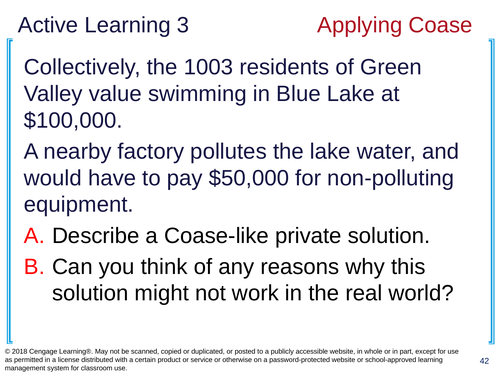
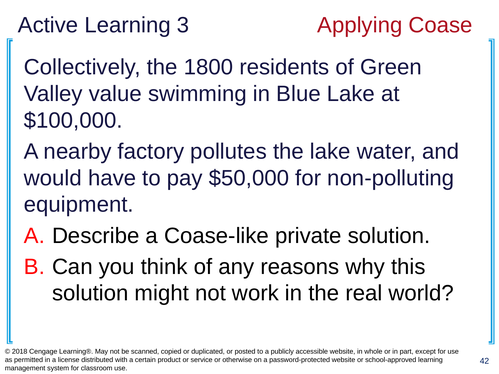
1003: 1003 -> 1800
